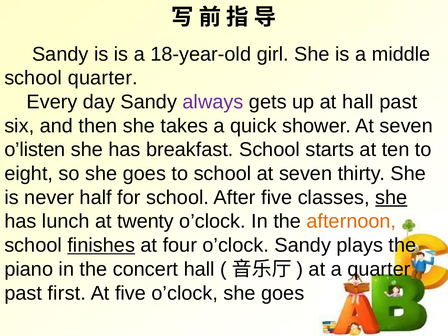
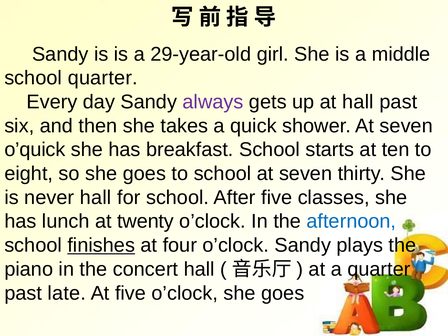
18-year-old: 18-year-old -> 29-year-old
o’listen: o’listen -> o’quick
never half: half -> hall
she at (391, 198) underline: present -> none
afternoon colour: orange -> blue
first: first -> late
